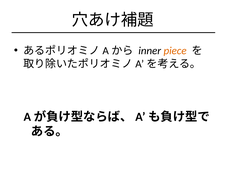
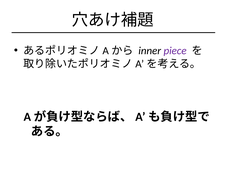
piece colour: orange -> purple
